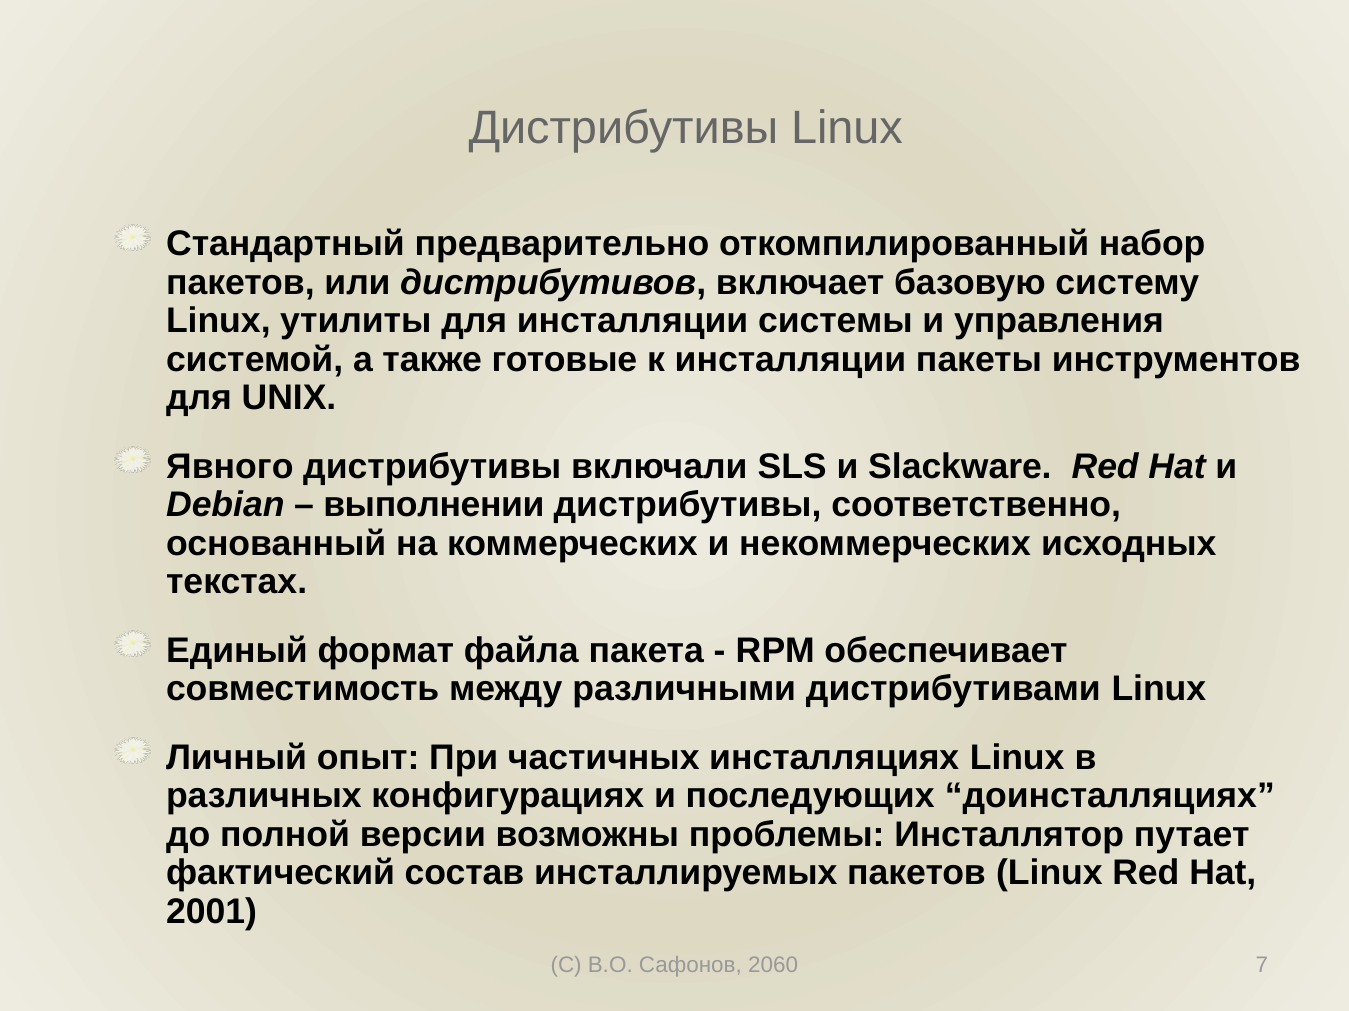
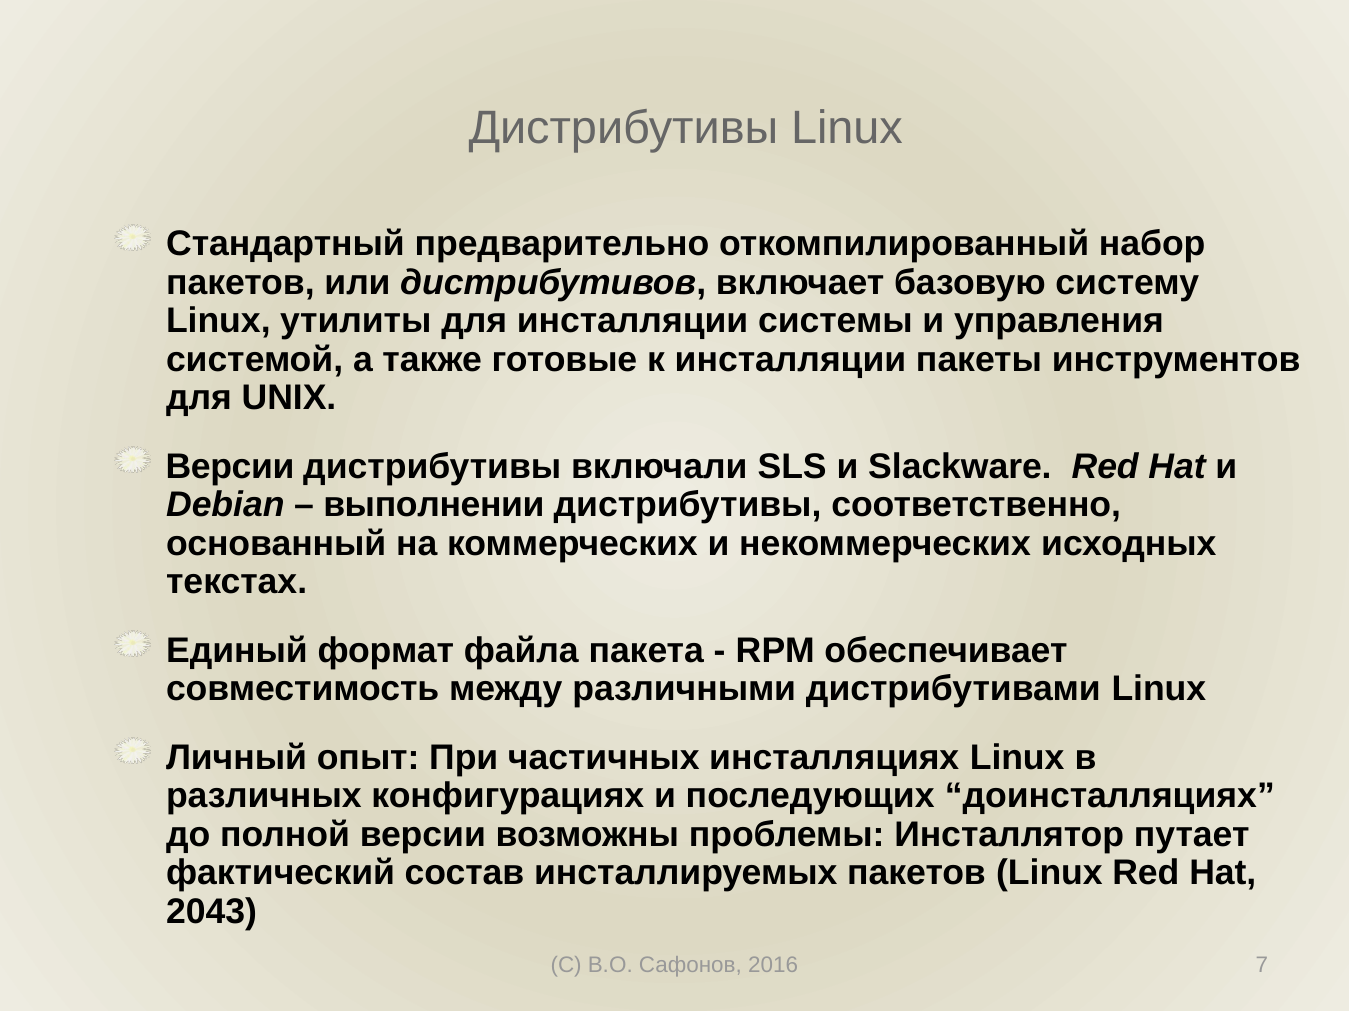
Явного at (230, 467): Явного -> Версии
2001: 2001 -> 2043
2060: 2060 -> 2016
